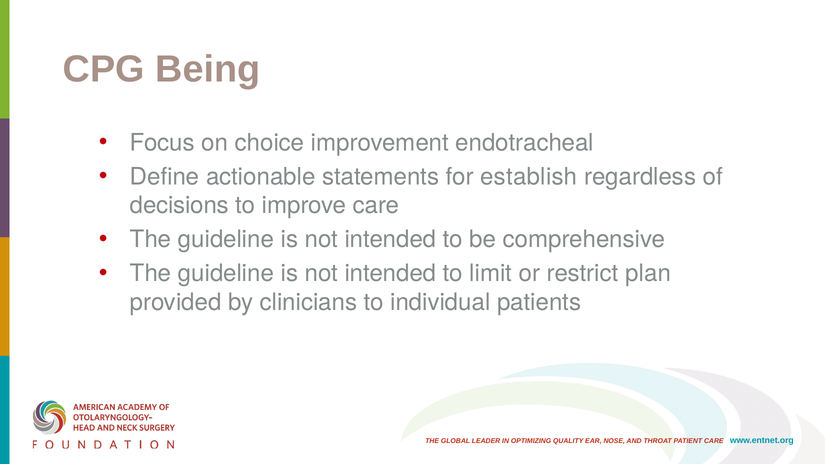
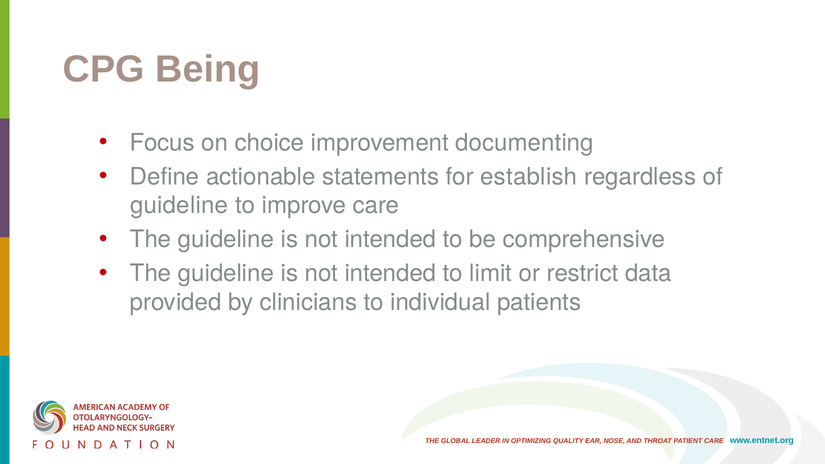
endotracheal: endotracheal -> documenting
decisions at (179, 206): decisions -> guideline
plan: plan -> data
